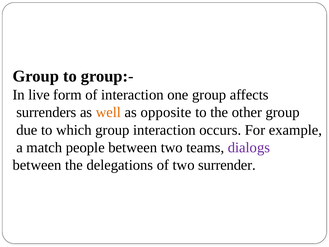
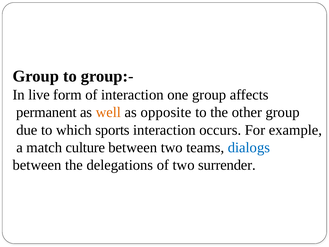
surrenders: surrenders -> permanent
which group: group -> sports
people: people -> culture
dialogs colour: purple -> blue
